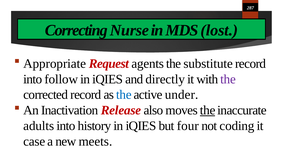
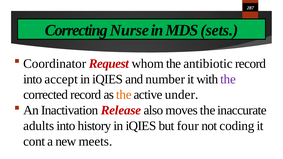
lost: lost -> sets
Appropriate: Appropriate -> Coordinator
agents: agents -> whom
substitute: substitute -> antibiotic
follow: follow -> accept
directly: directly -> number
the at (124, 95) colour: blue -> orange
the at (208, 110) underline: present -> none
case: case -> cont
